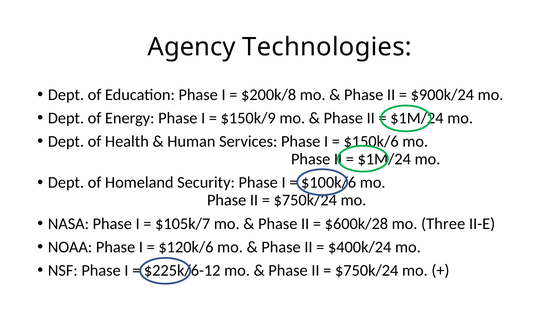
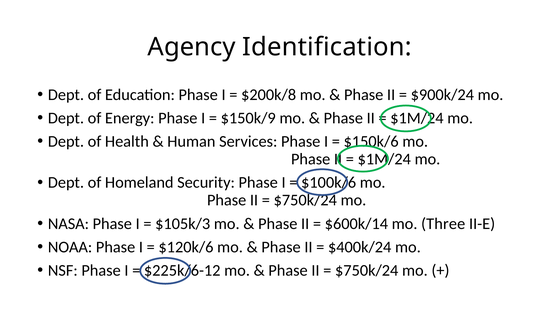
Technologies: Technologies -> Identification
$105k/7: $105k/7 -> $105k/3
$600k/28: $600k/28 -> $600k/14
